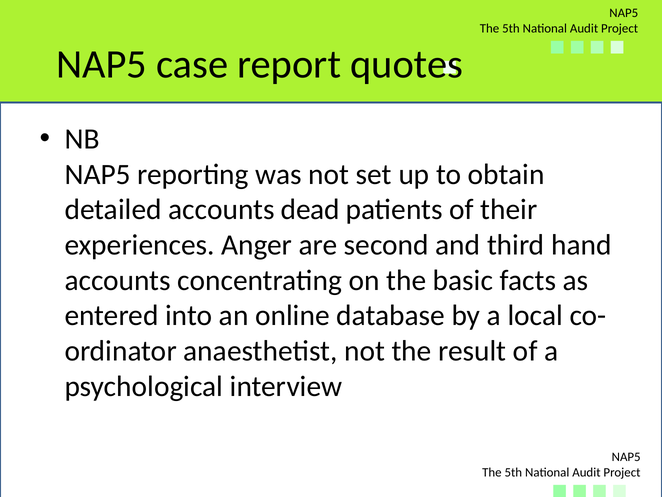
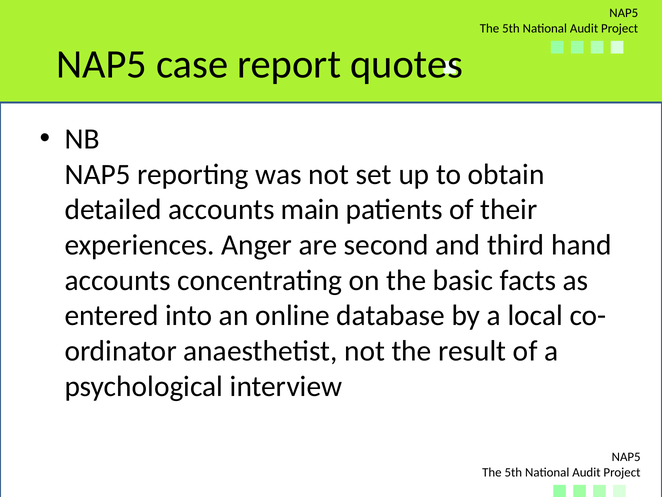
dead: dead -> main
